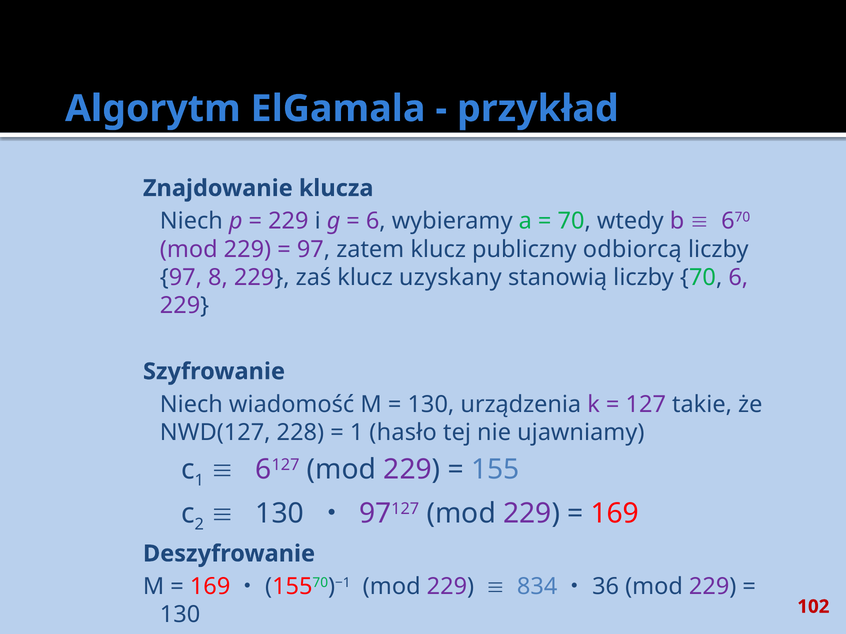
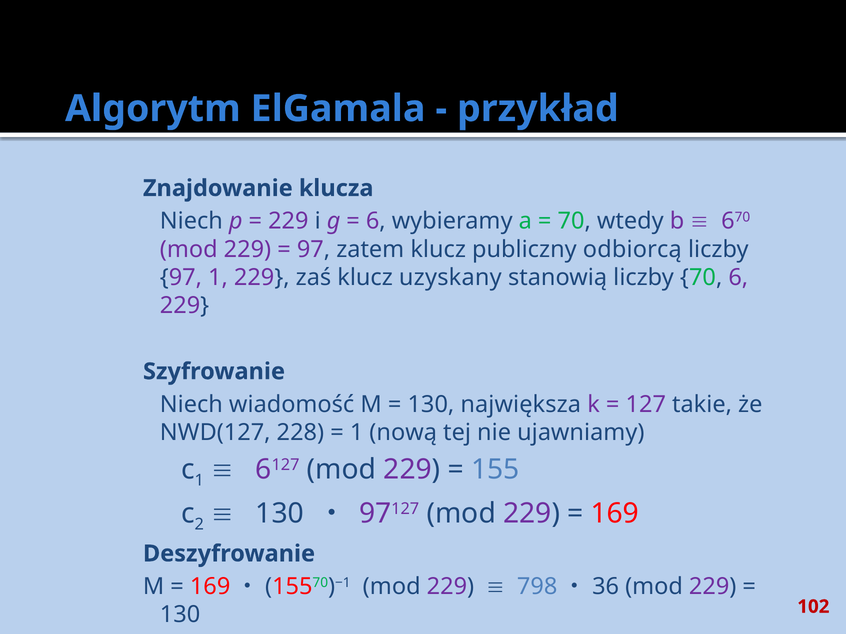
97 8: 8 -> 1
urządzenia: urządzenia -> największa
hasło: hasło -> nową
834: 834 -> 798
